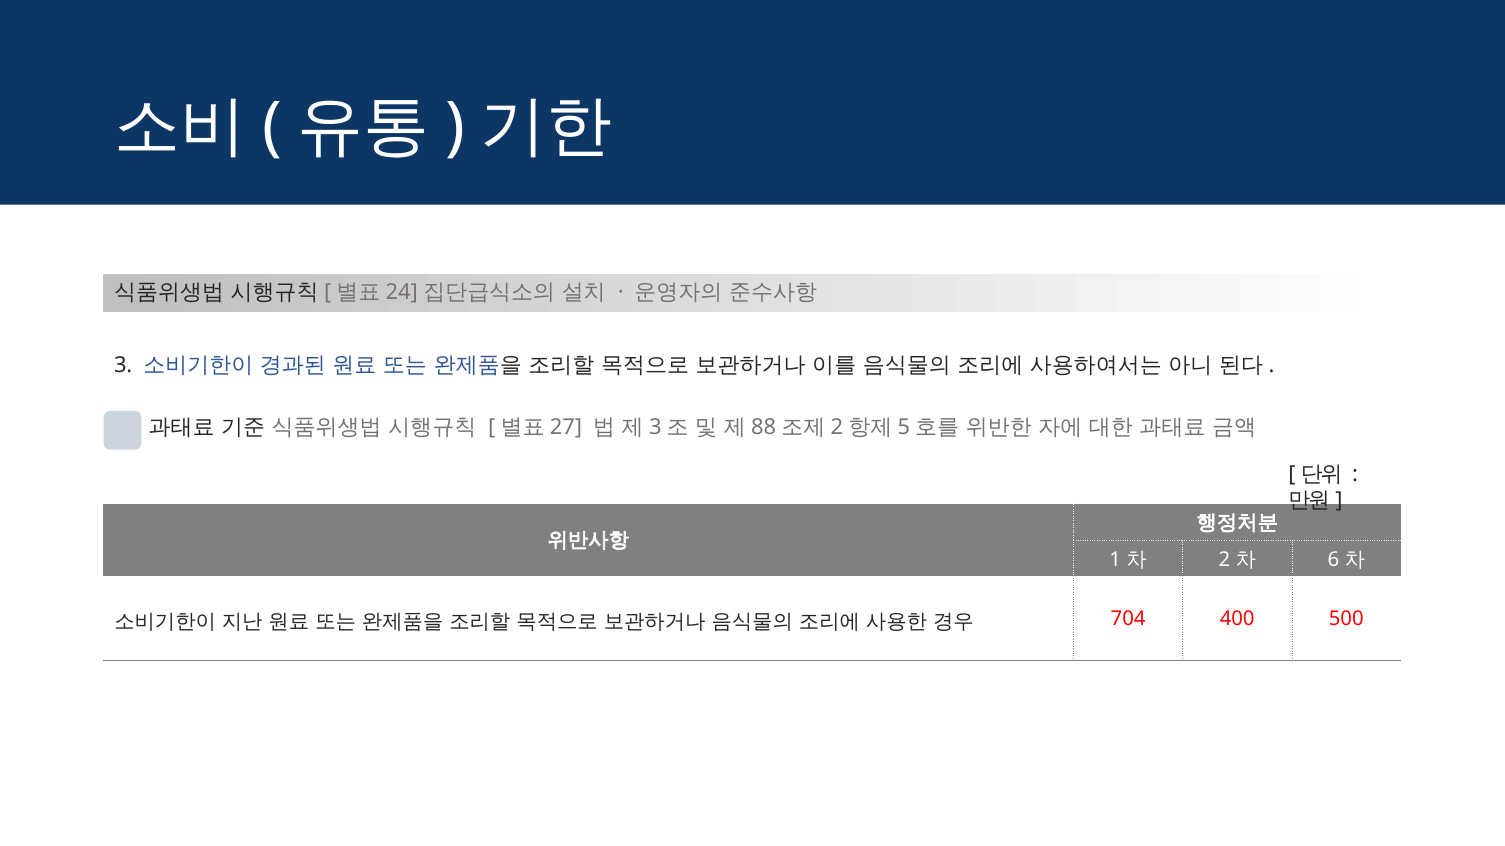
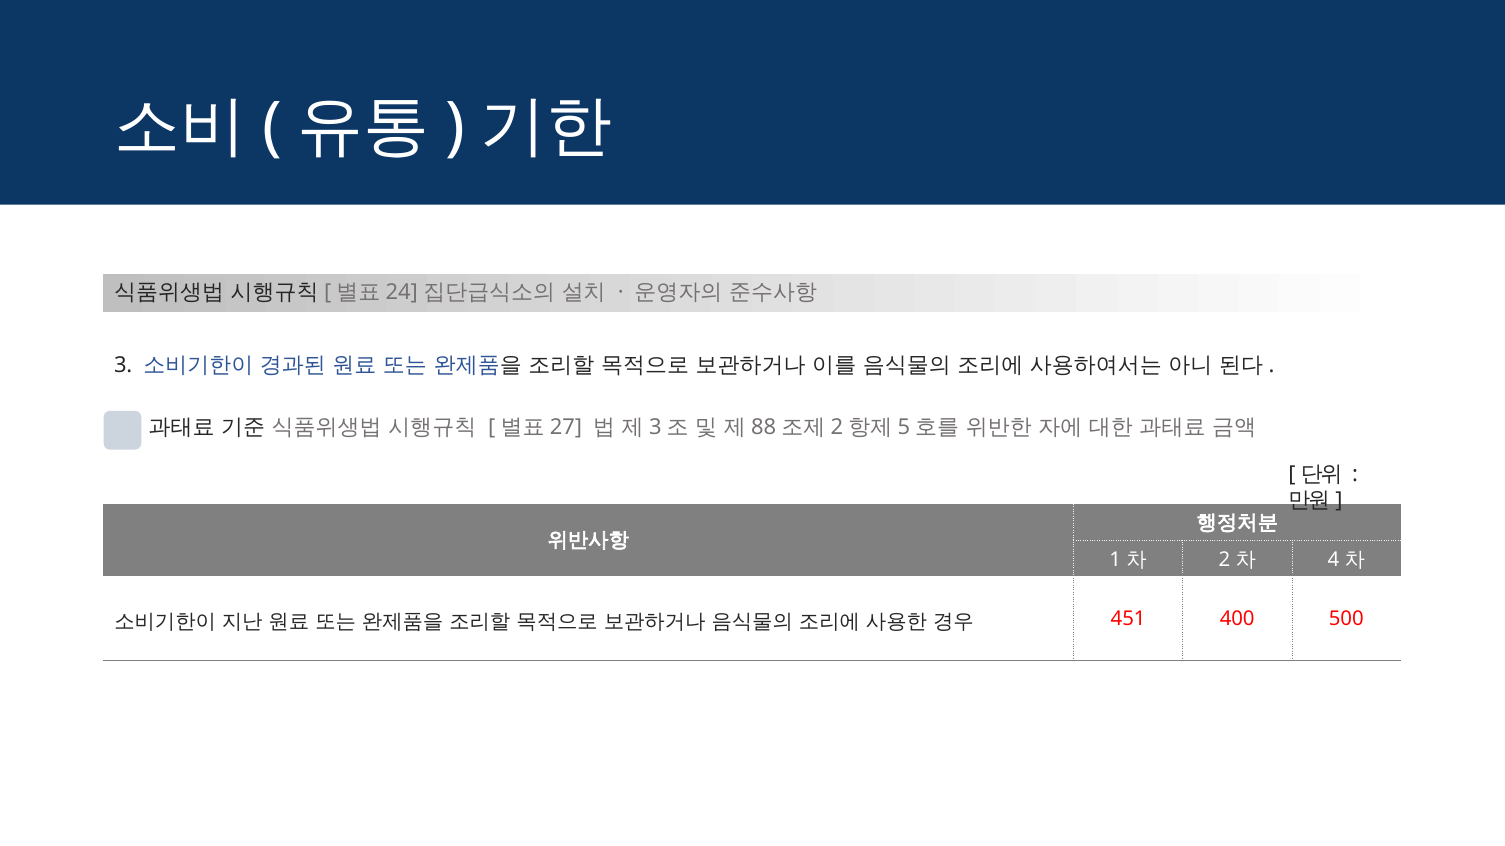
6: 6 -> 4
704: 704 -> 451
